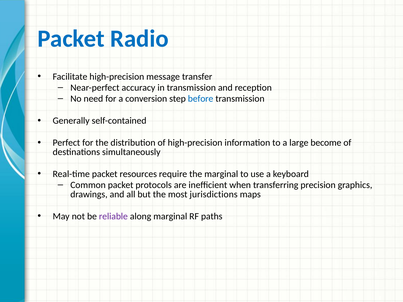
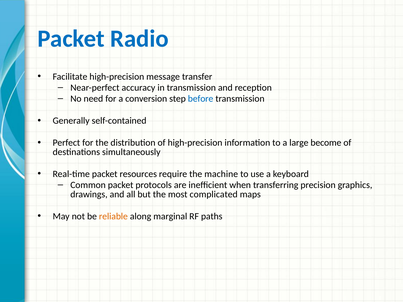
the marginal: marginal -> machine
jurisdictions: jurisdictions -> complicated
reliable colour: purple -> orange
